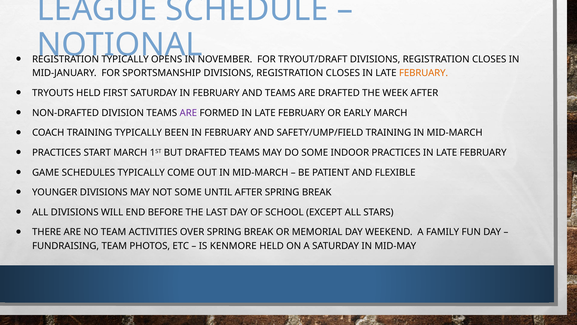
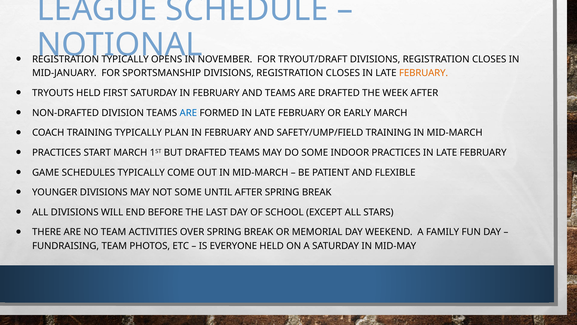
ARE at (188, 113) colour: purple -> blue
BEEN: BEEN -> PLAN
KENMORE: KENMORE -> EVERYONE
